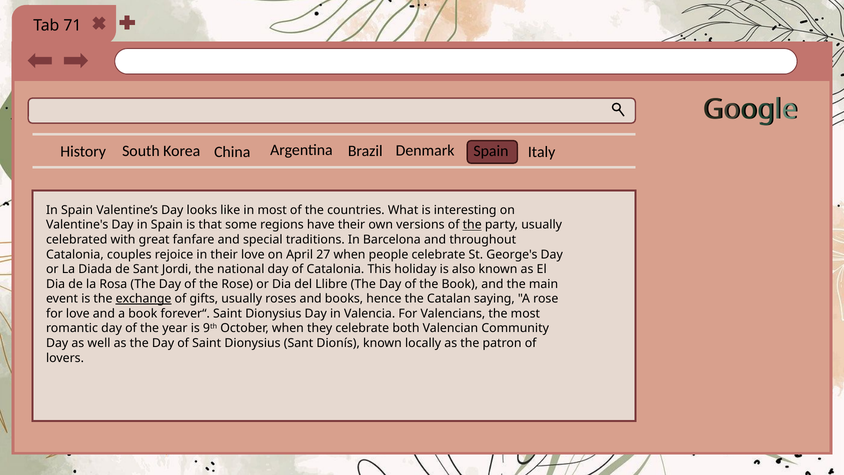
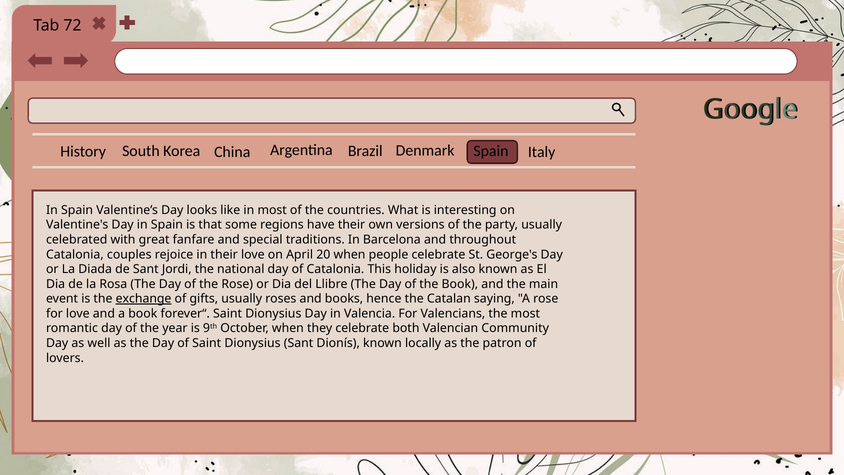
71: 71 -> 72
the at (472, 225) underline: present -> none
27: 27 -> 20
